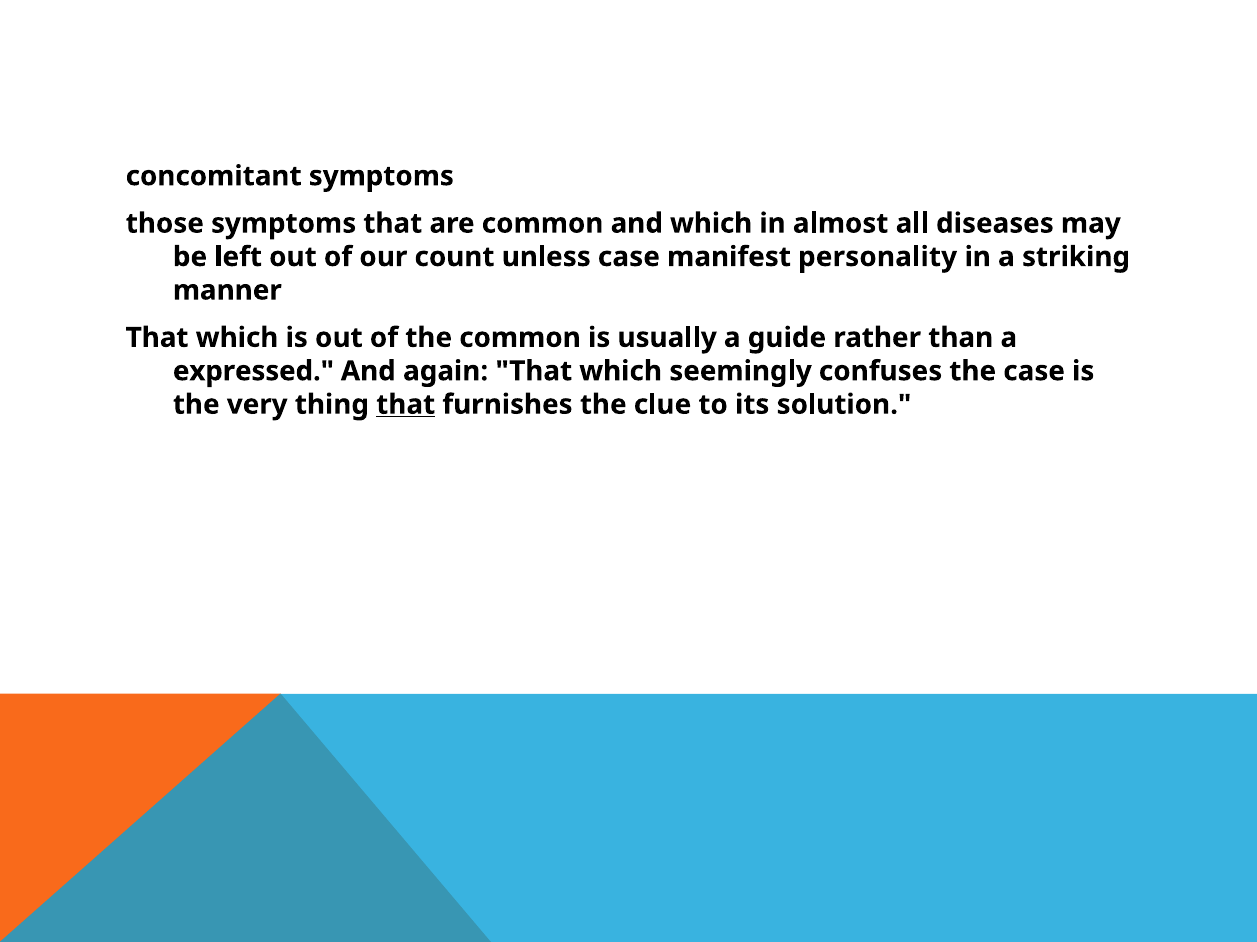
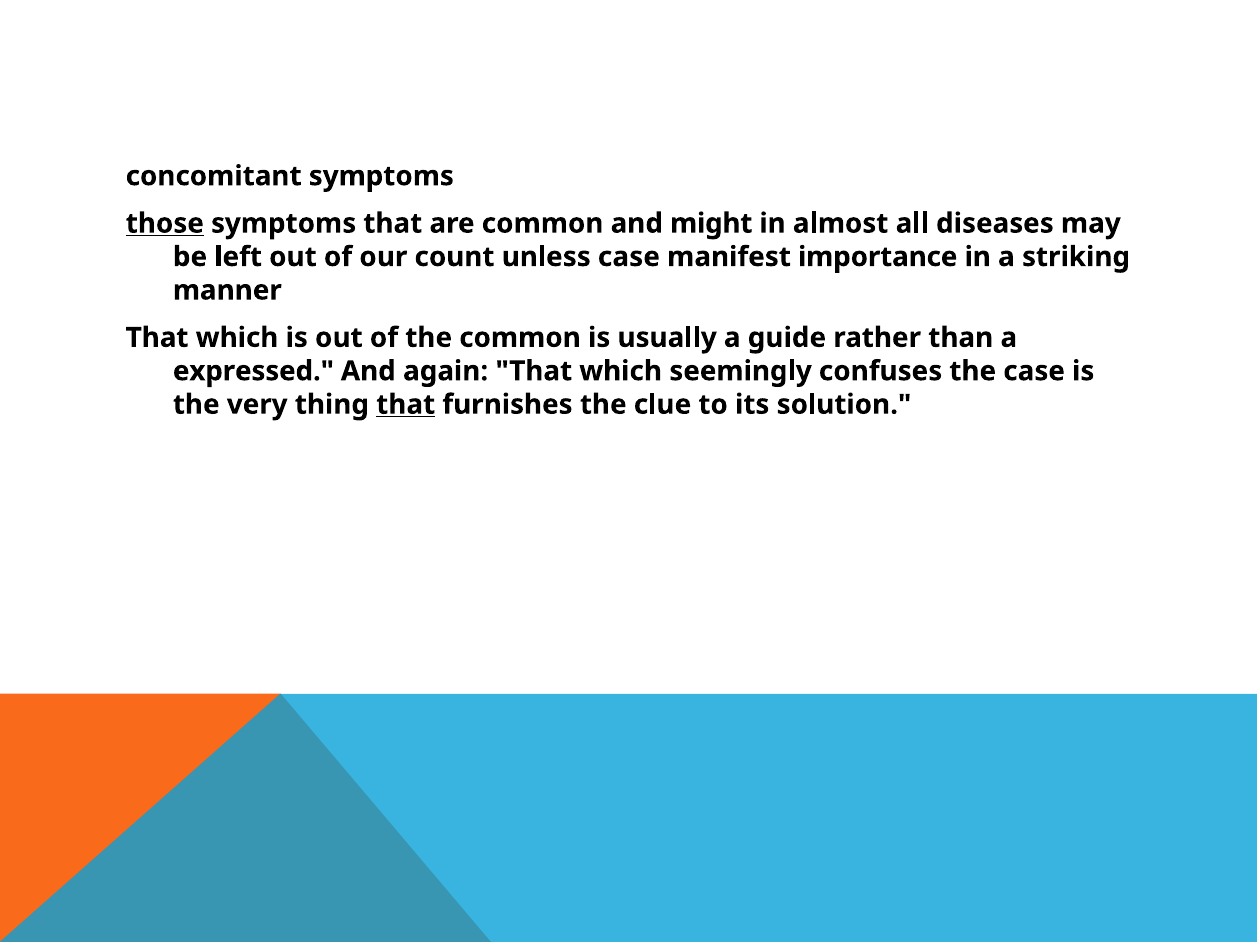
those underline: none -> present
and which: which -> might
personality: personality -> importance
